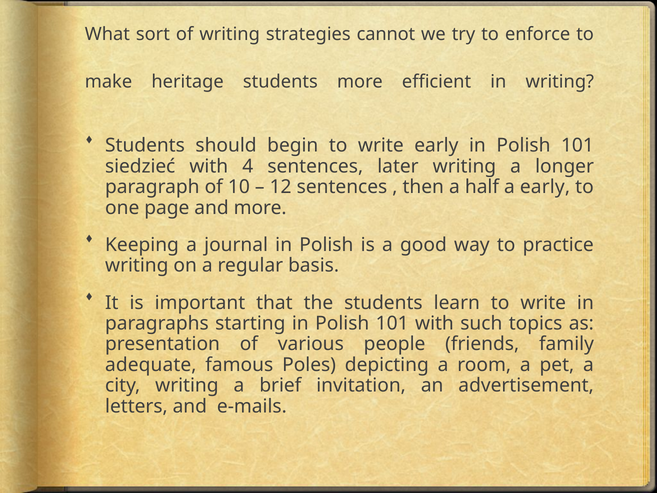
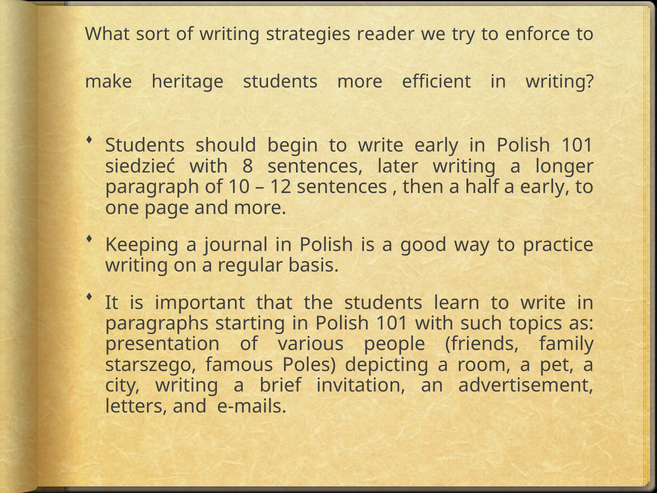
cannot: cannot -> reader
4: 4 -> 8
adequate: adequate -> starszego
